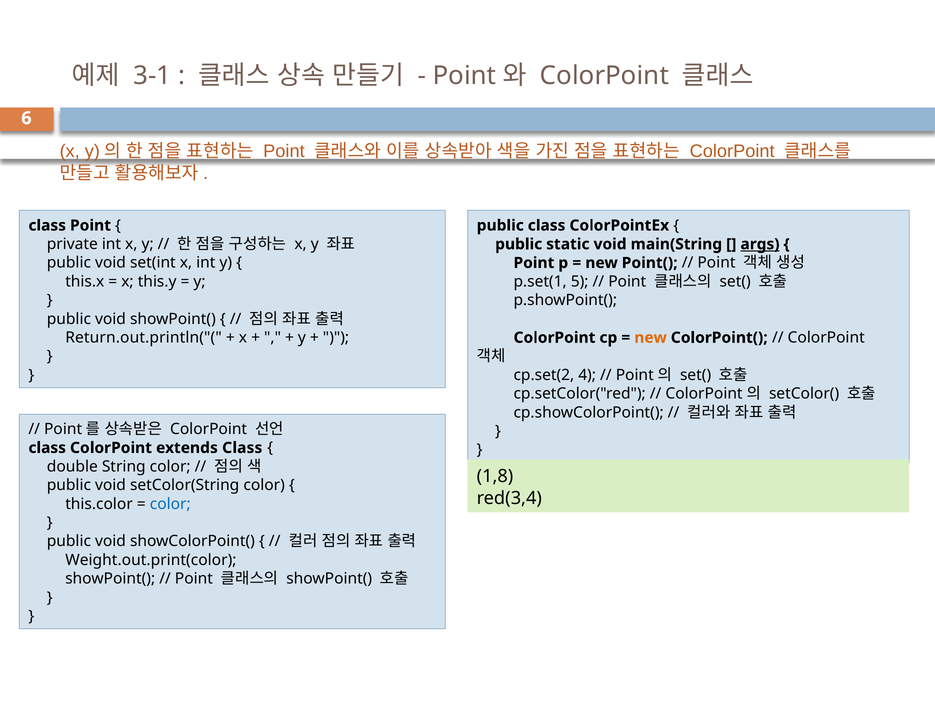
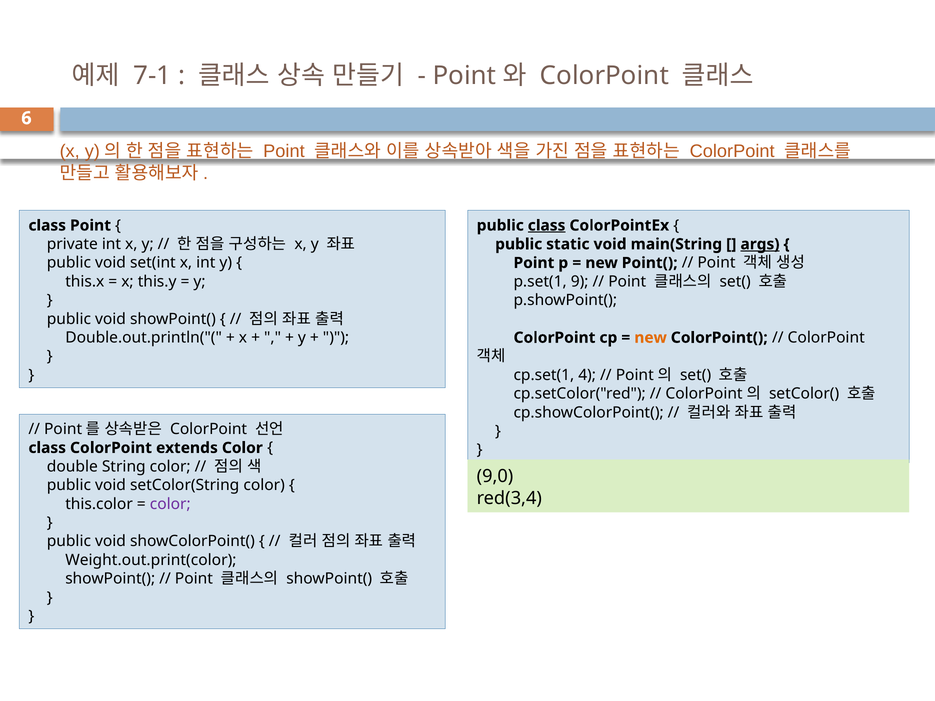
3-1: 3-1 -> 7-1
class at (547, 226) underline: none -> present
5: 5 -> 9
Return.out.println("(: Return.out.println("( -> Double.out.println("(
cp.set(2: cp.set(2 -> cp.set(1
extends Class: Class -> Color
1,8: 1,8 -> 9,0
color at (170, 504) colour: blue -> purple
